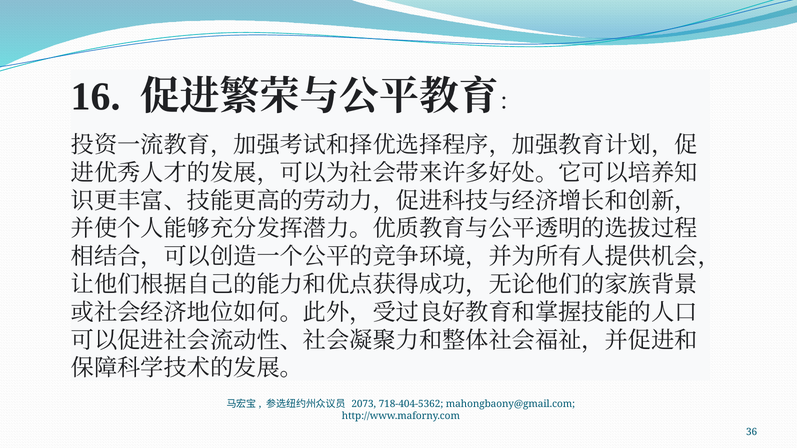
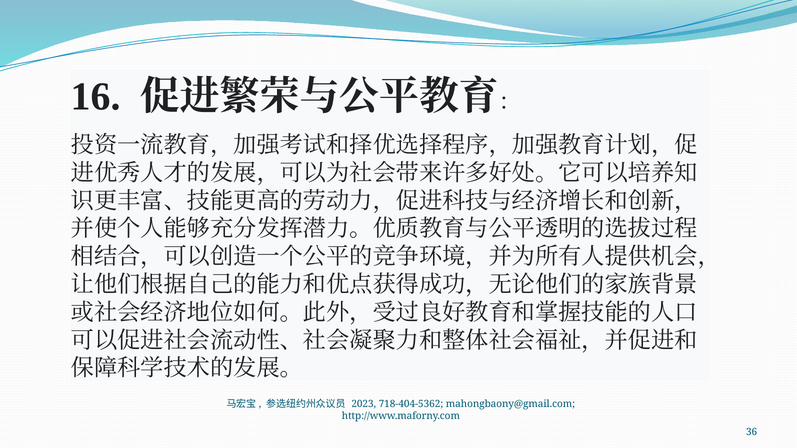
2073: 2073 -> 2023
